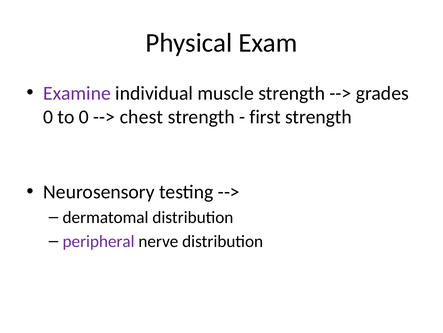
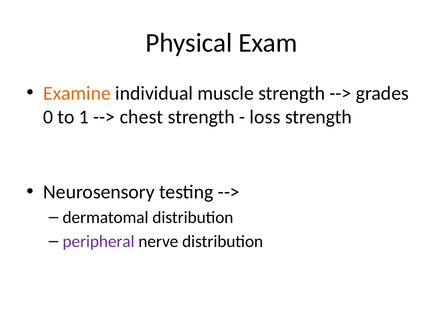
Examine colour: purple -> orange
to 0: 0 -> 1
first: first -> loss
